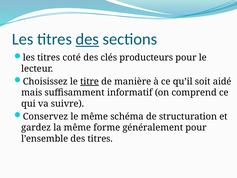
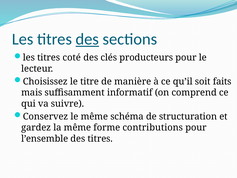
titre underline: present -> none
aidé: aidé -> faits
généralement: généralement -> contributions
